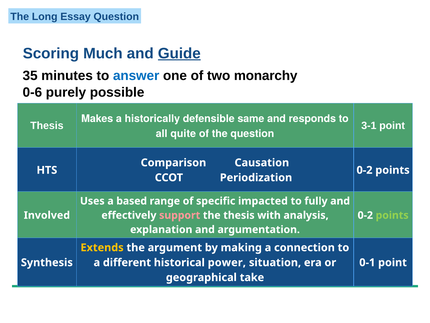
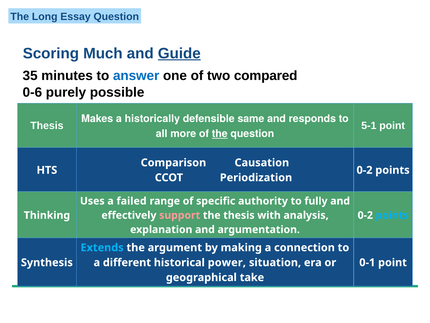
monarchy: monarchy -> compared
3-1: 3-1 -> 5-1
quite: quite -> more
the at (220, 134) underline: none -> present
based: based -> failed
impacted: impacted -> authority
Involved: Involved -> Thinking
points at (392, 215) colour: light green -> light blue
Extends colour: yellow -> light blue
